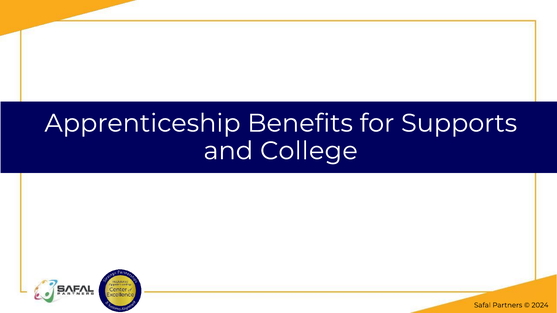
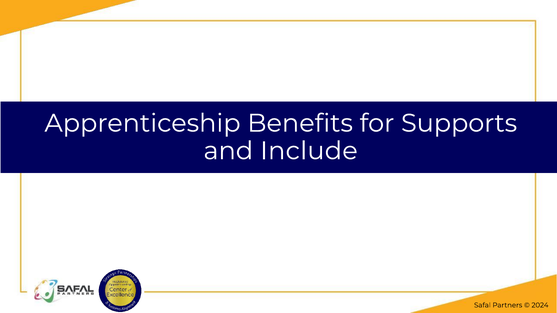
College: College -> Include
